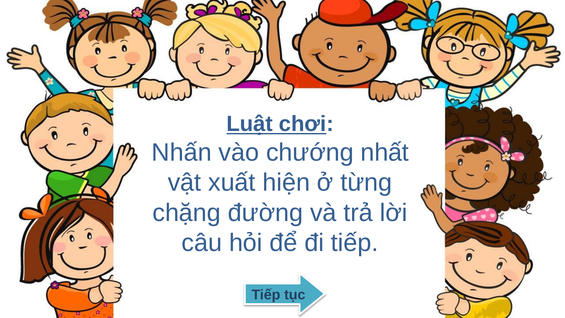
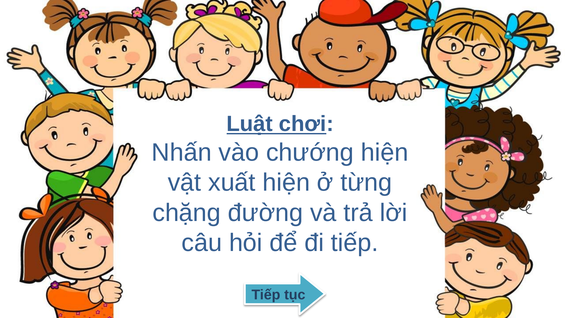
chướng nhất: nhất -> hiện
